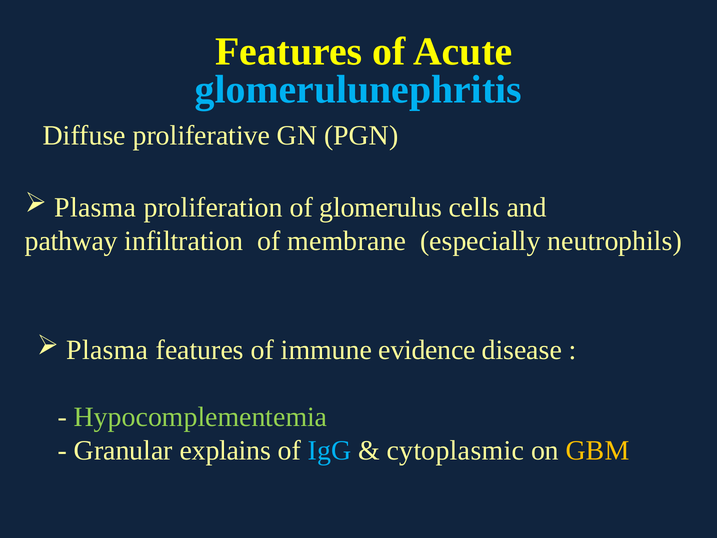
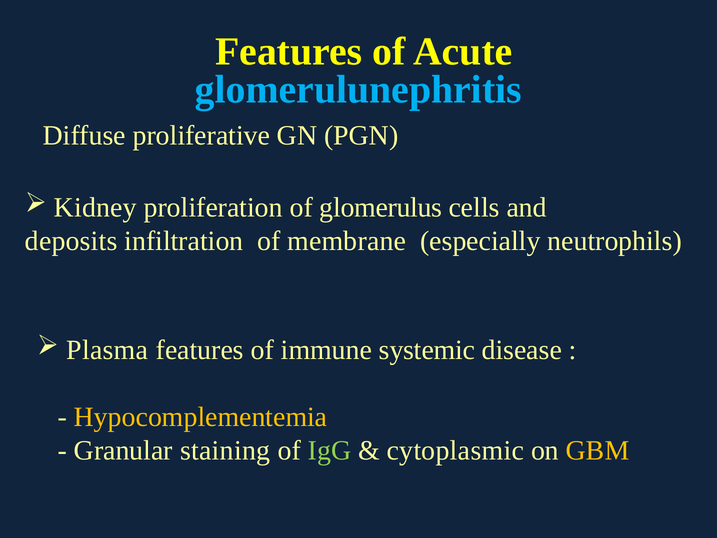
Plasma at (95, 207): Plasma -> Kidney
pathway: pathway -> deposits
evidence: evidence -> systemic
Hypocomplementemia colour: light green -> yellow
explains: explains -> staining
IgG colour: light blue -> light green
